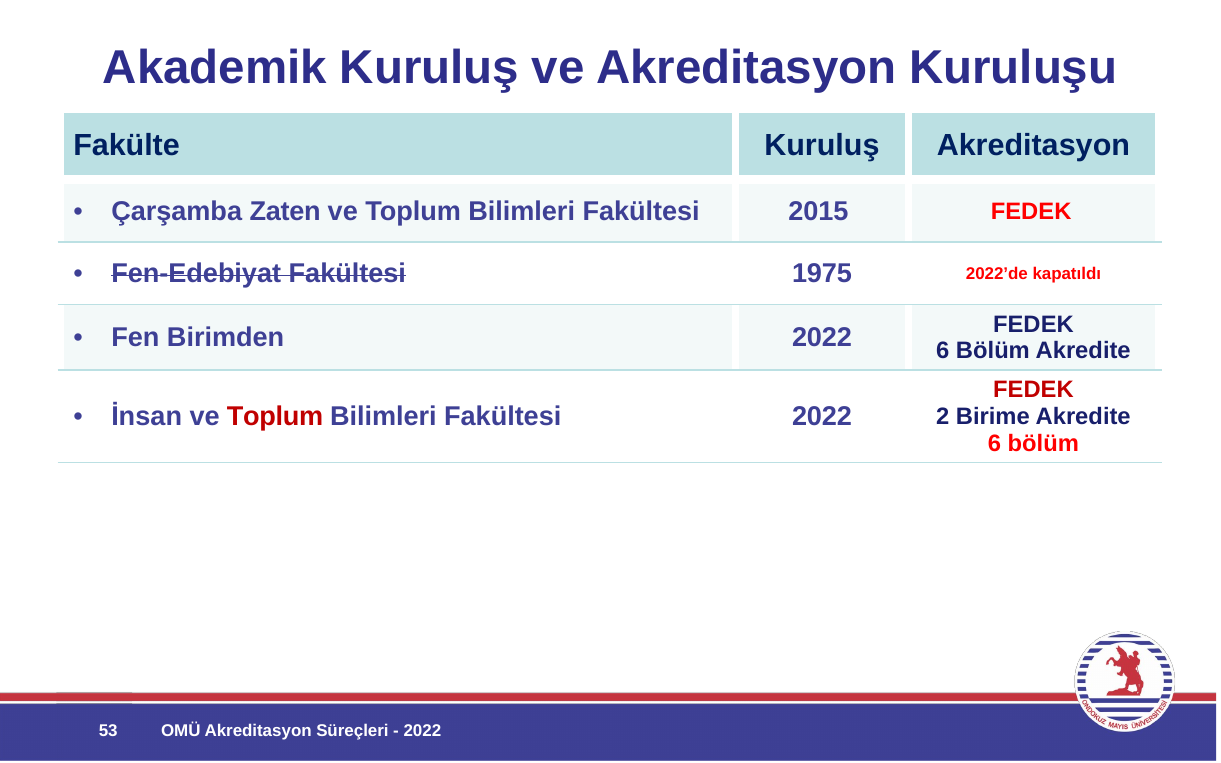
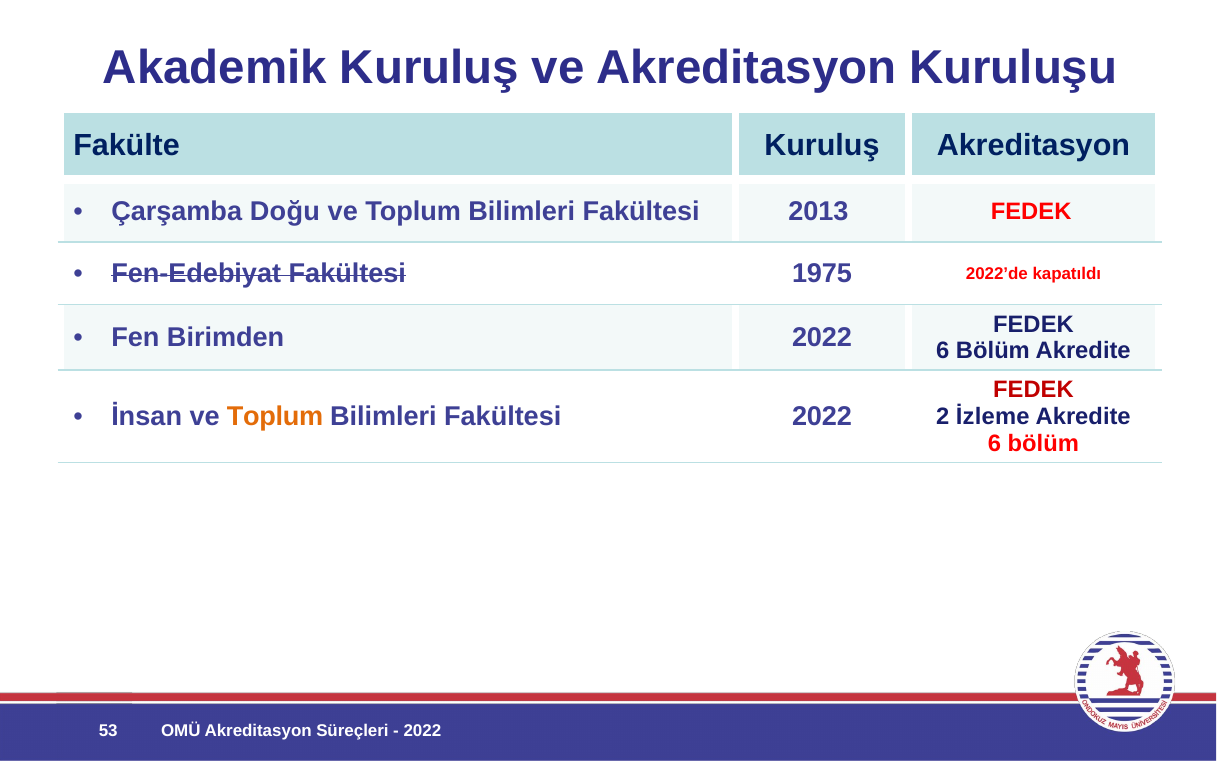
Zaten: Zaten -> Doğu
2015: 2015 -> 2013
Toplum at (275, 417) colour: red -> orange
Birime: Birime -> İzleme
